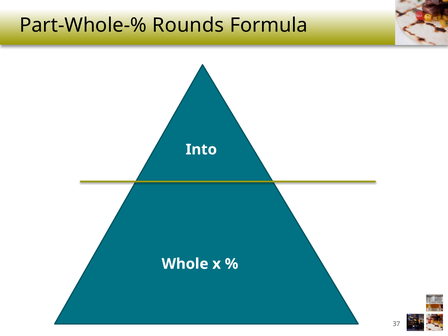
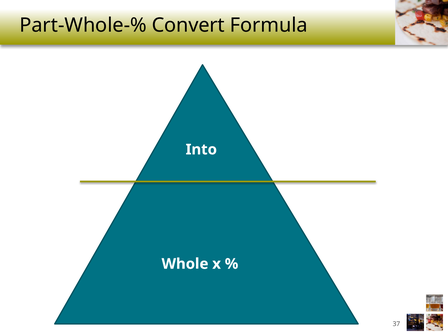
Rounds: Rounds -> Convert
